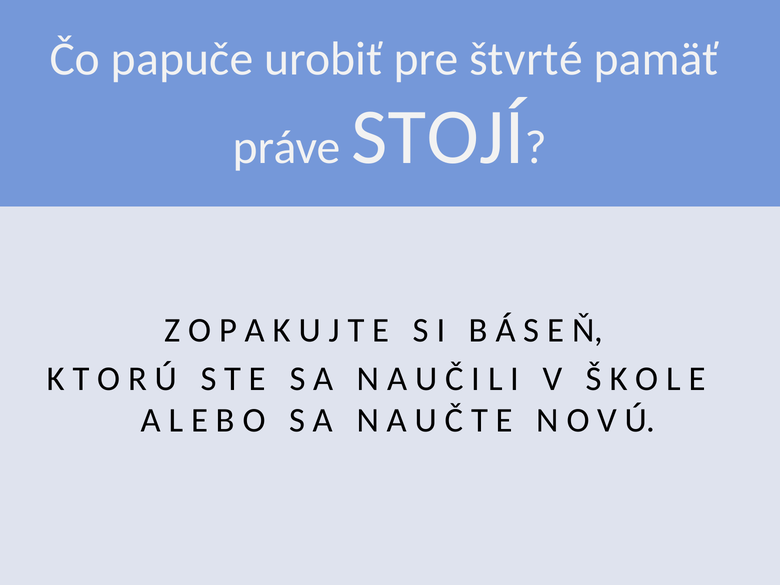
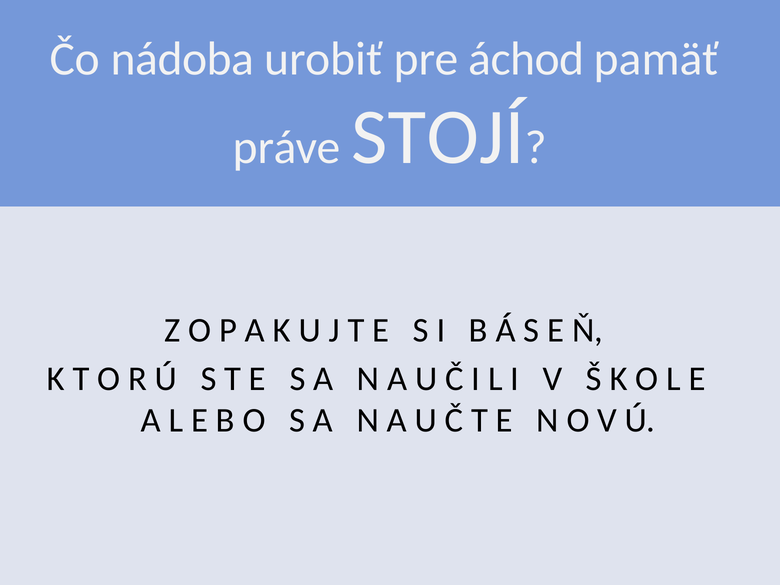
papuče: papuče -> nádoba
štvrté: štvrté -> áchod
